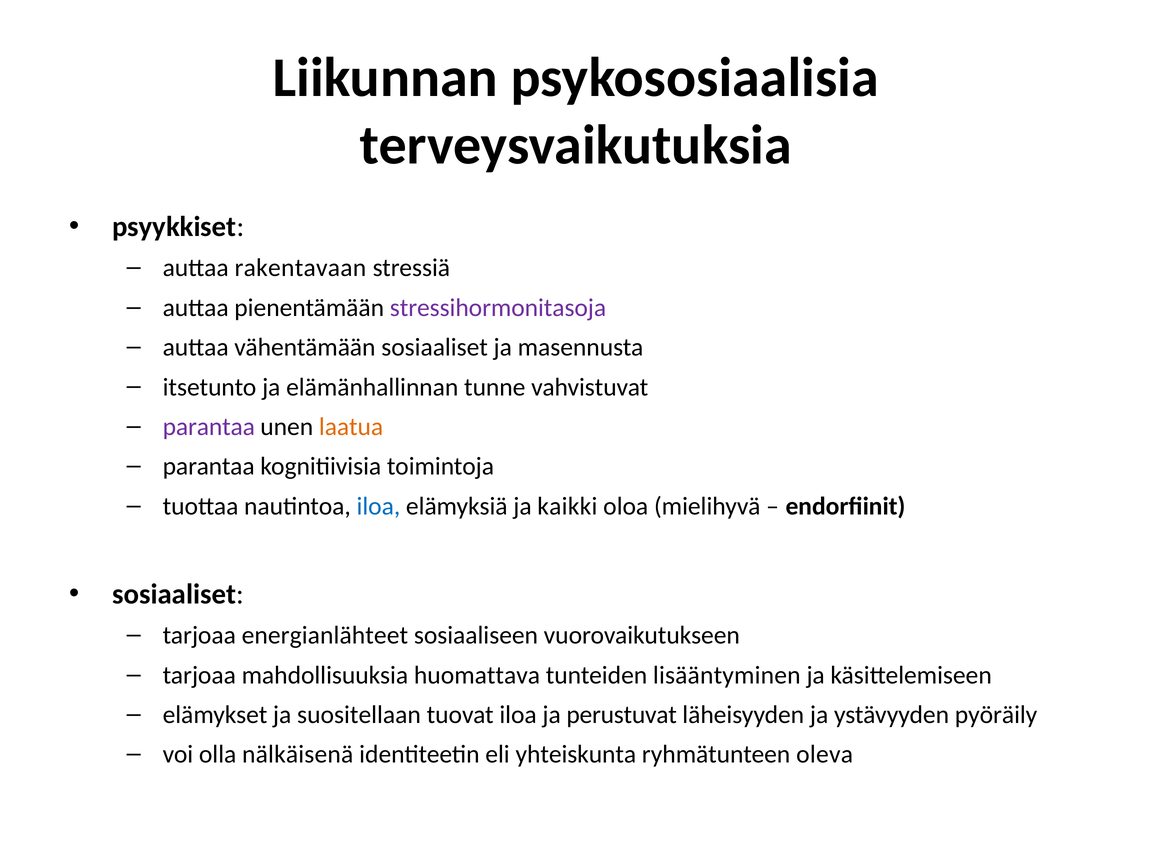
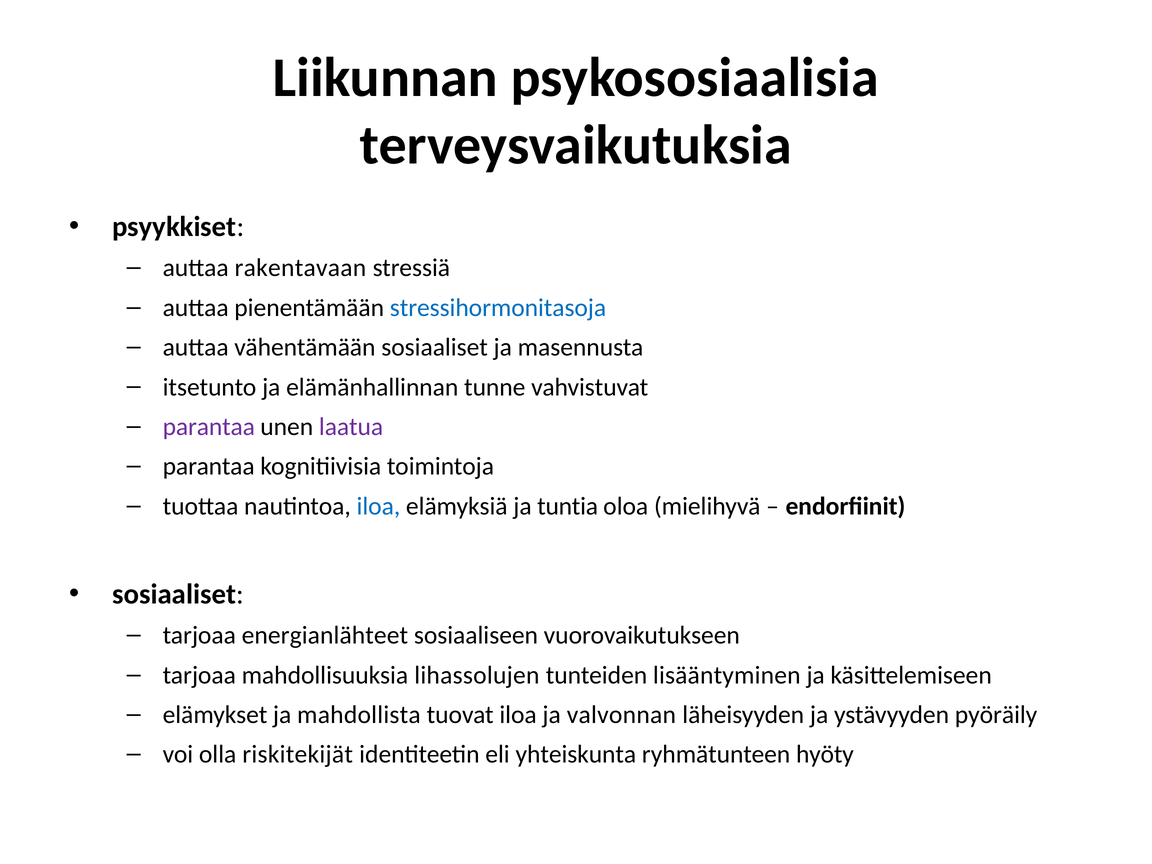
stressihormonitasoja colour: purple -> blue
laatua colour: orange -> purple
kaikki: kaikki -> tuntia
huomattava: huomattava -> lihassolujen
suositellaan: suositellaan -> mahdollista
perustuvat: perustuvat -> valvonnan
nälkäisenä: nälkäisenä -> riskitekijät
oleva: oleva -> hyöty
